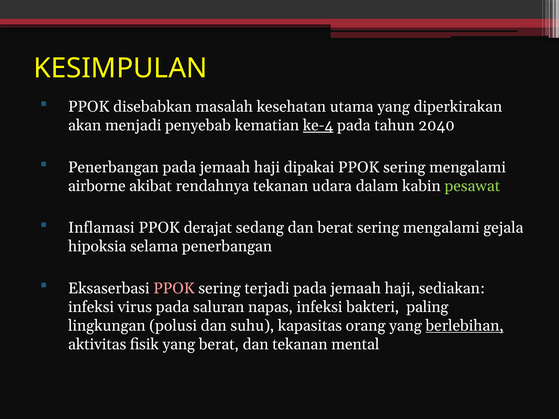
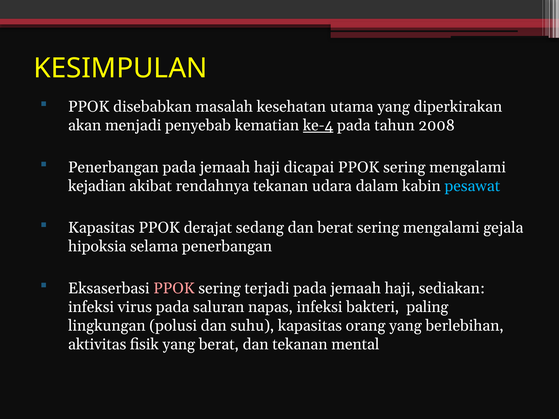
2040: 2040 -> 2008
dipakai: dipakai -> dicapai
airborne: airborne -> kejadian
pesawat colour: light green -> light blue
Inflamasi at (101, 228): Inflamasi -> Kapasitas
berlebihan underline: present -> none
